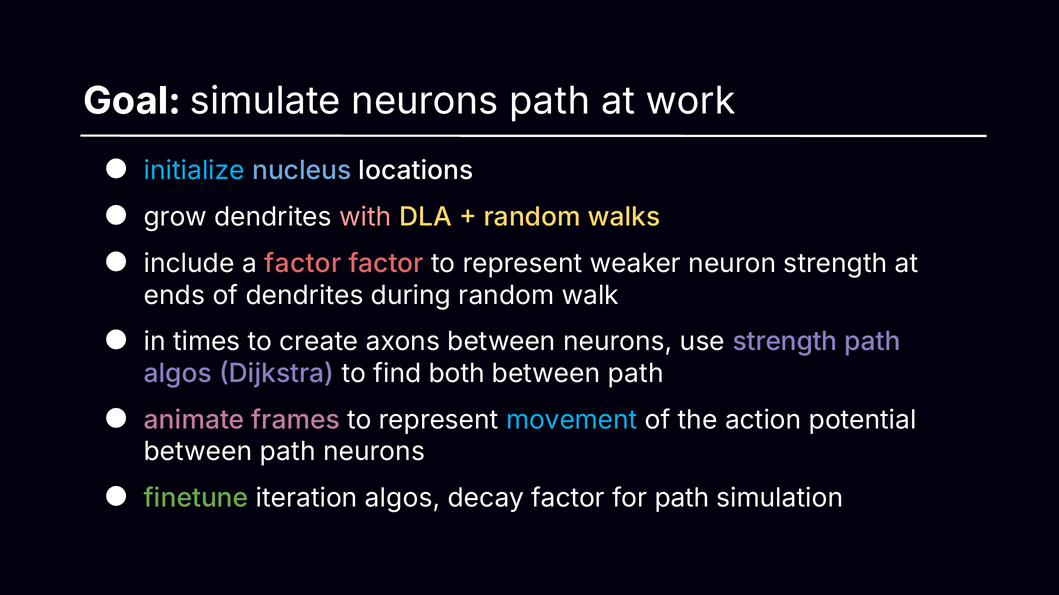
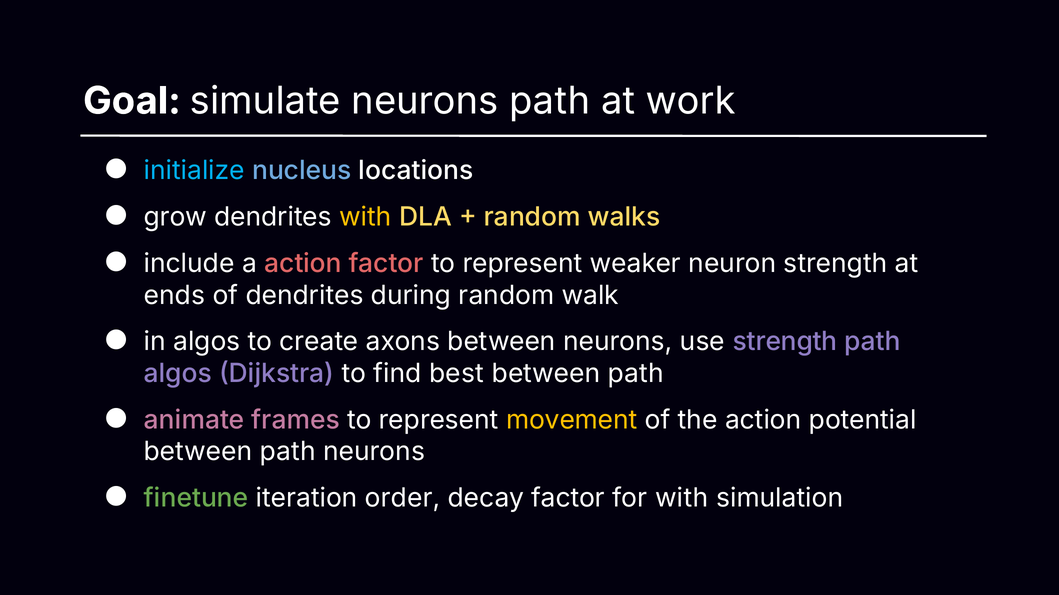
with at (365, 217) colour: pink -> yellow
a factor: factor -> action
in times: times -> algos
both: both -> best
movement colour: light blue -> yellow
iteration algos: algos -> order
for path: path -> with
